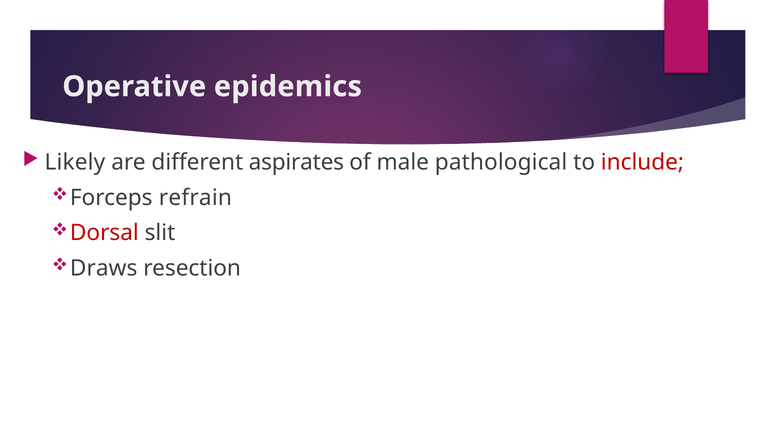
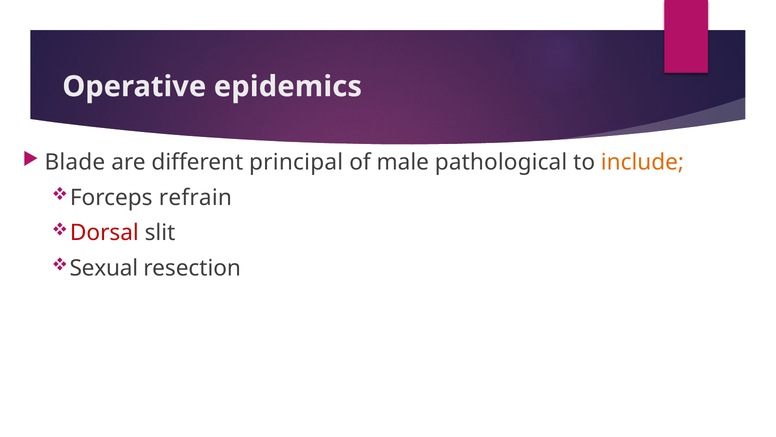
Likely: Likely -> Blade
aspirates: aspirates -> principal
include colour: red -> orange
Draws: Draws -> Sexual
